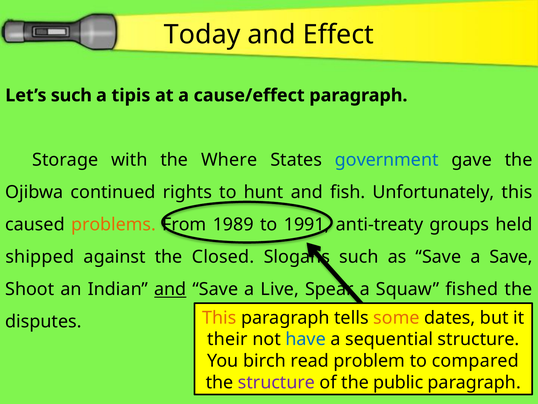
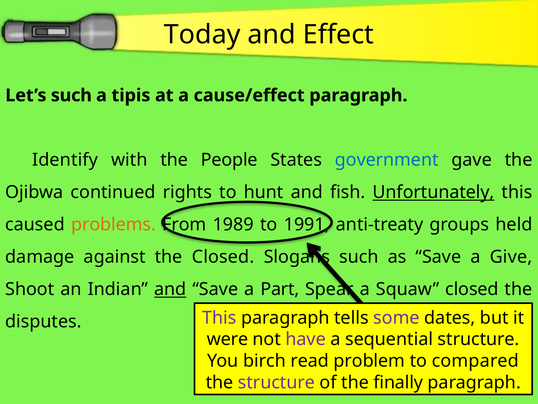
Storage: Storage -> Identify
Where: Where -> People
Unfortunately underline: none -> present
shipped: shipped -> damage
a Save: Save -> Give
Live: Live -> Part
Squaw fished: fished -> closed
This at (219, 317) colour: orange -> purple
some colour: orange -> purple
their: their -> were
have colour: blue -> purple
public: public -> finally
